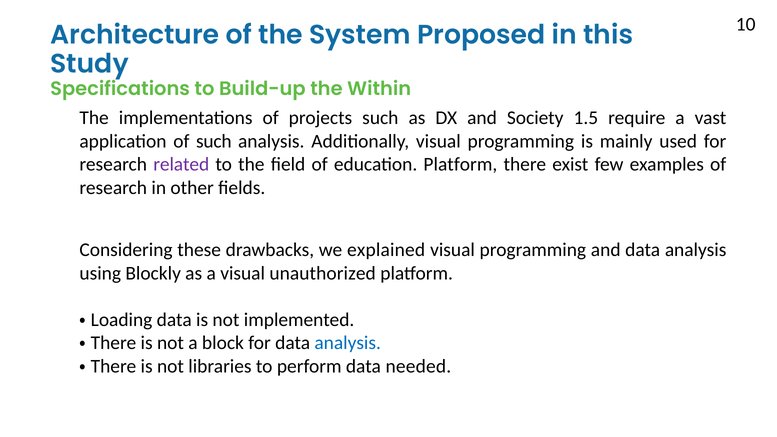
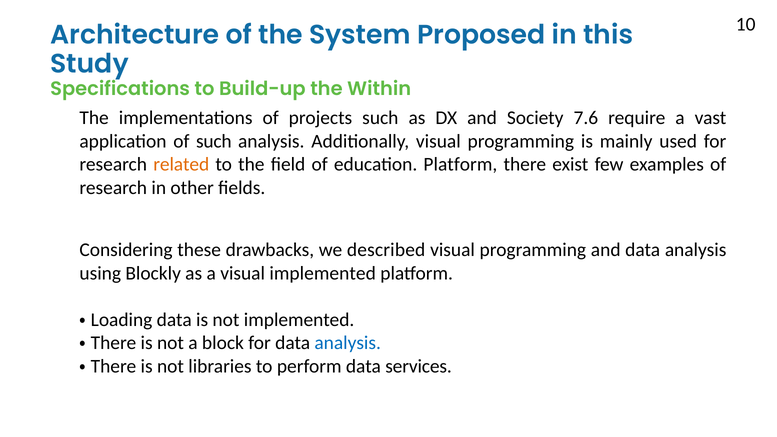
1.5: 1.5 -> 7.6
related colour: purple -> orange
explained: explained -> described
visual unauthorized: unauthorized -> implemented
needed: needed -> services
